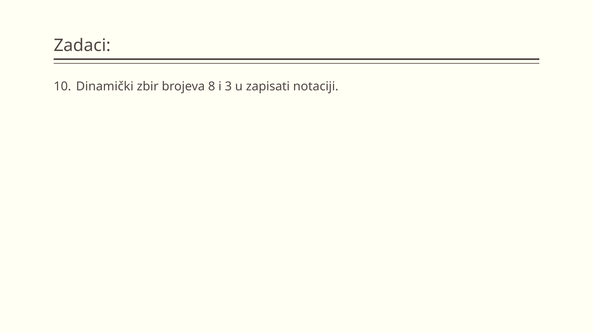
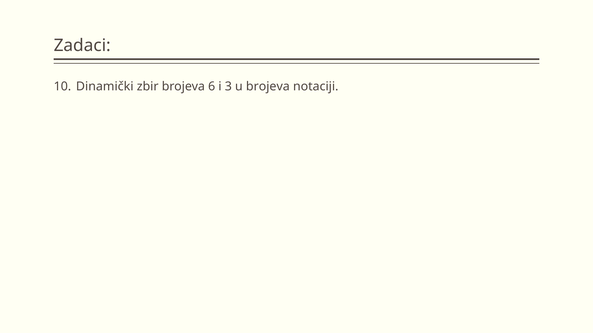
8: 8 -> 6
u zapisati: zapisati -> brojeva
